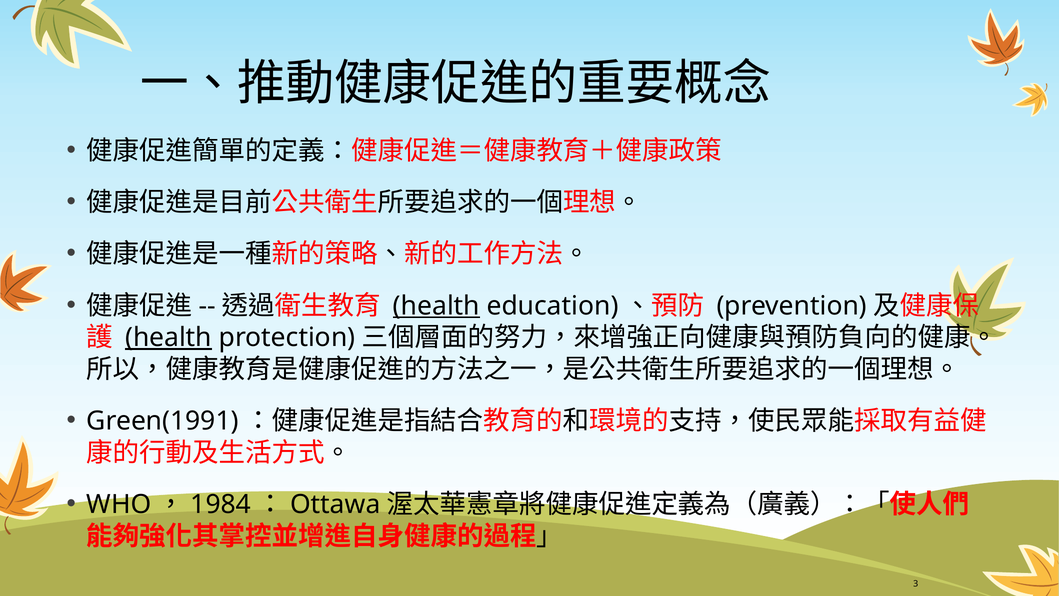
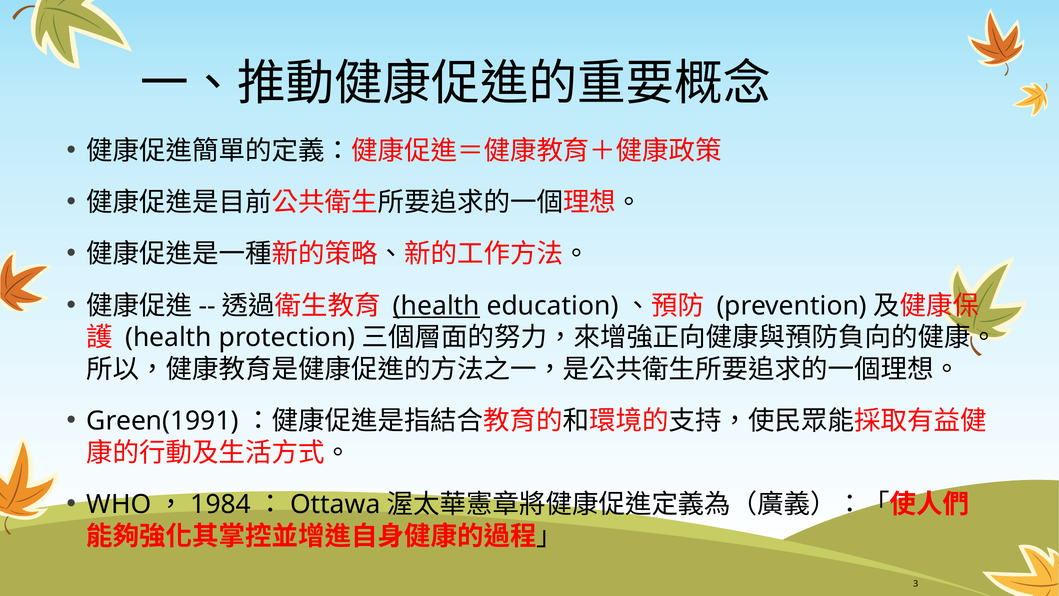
health at (168, 337) underline: present -> none
